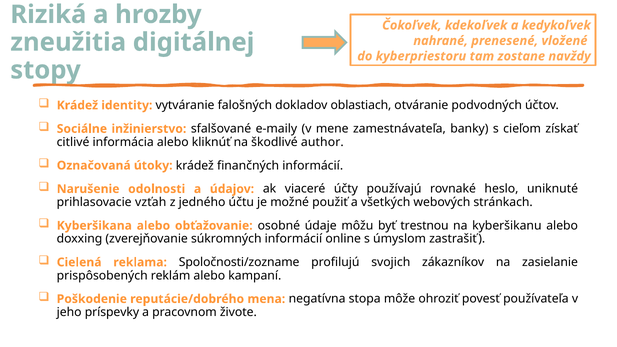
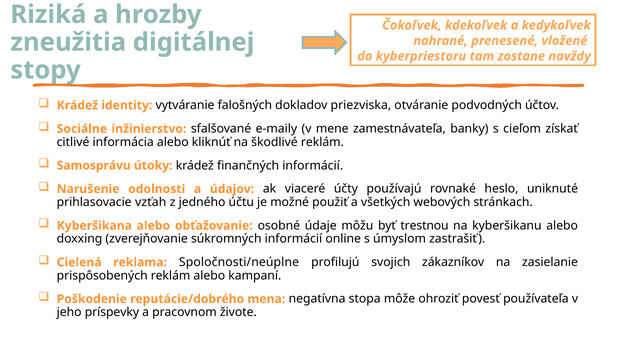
oblastiach: oblastiach -> priezviska
škodlivé author: author -> reklám
Označovaná: Označovaná -> Samosprávu
Spoločnosti/zozname: Spoločnosti/zozname -> Spoločnosti/neúplne
